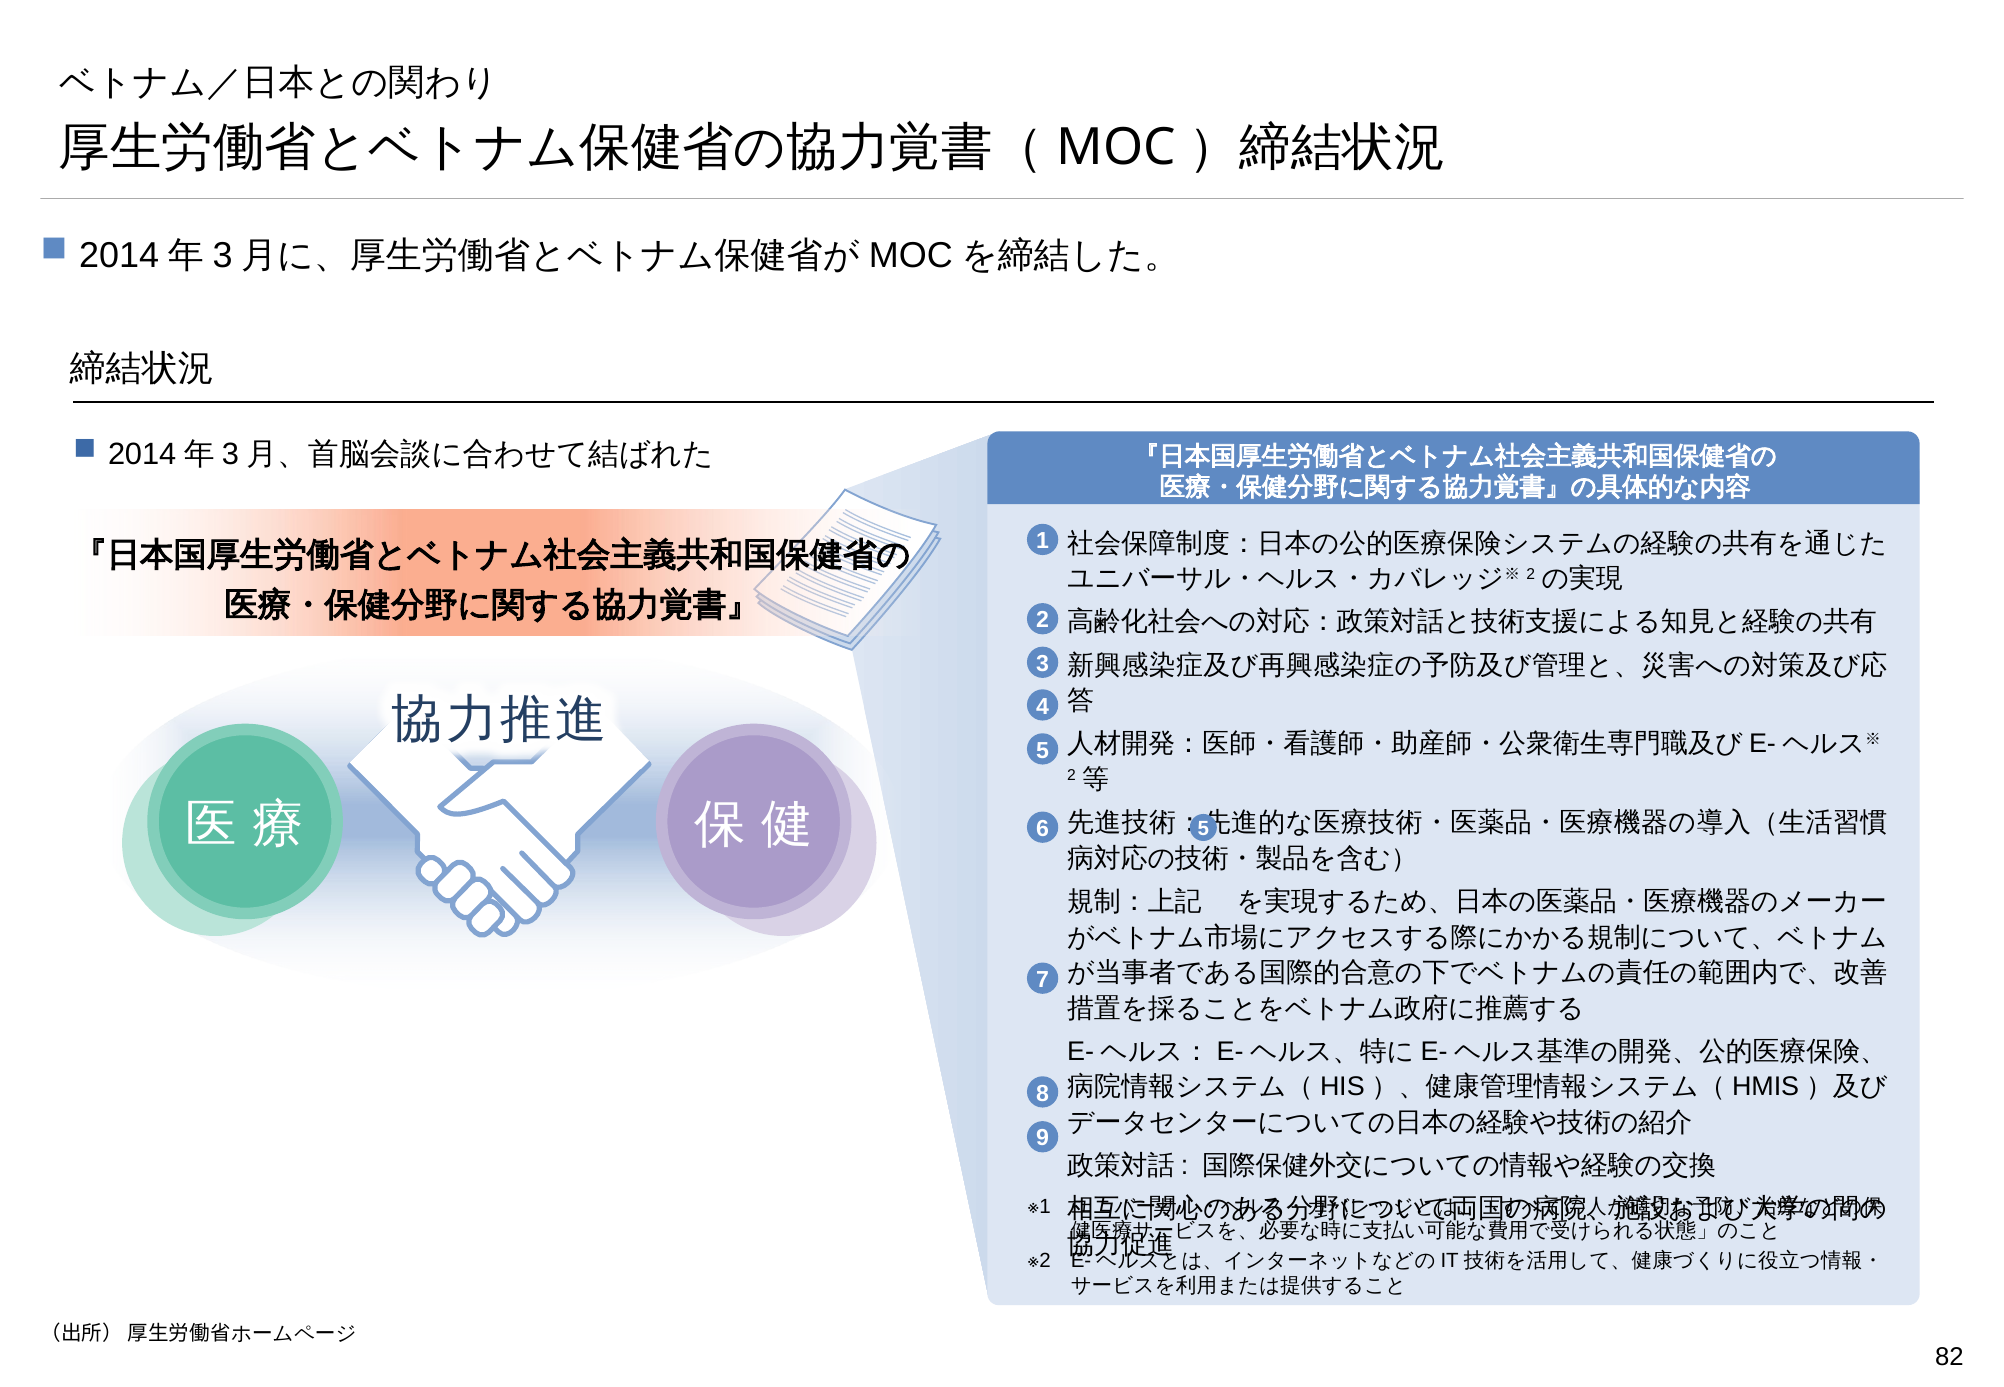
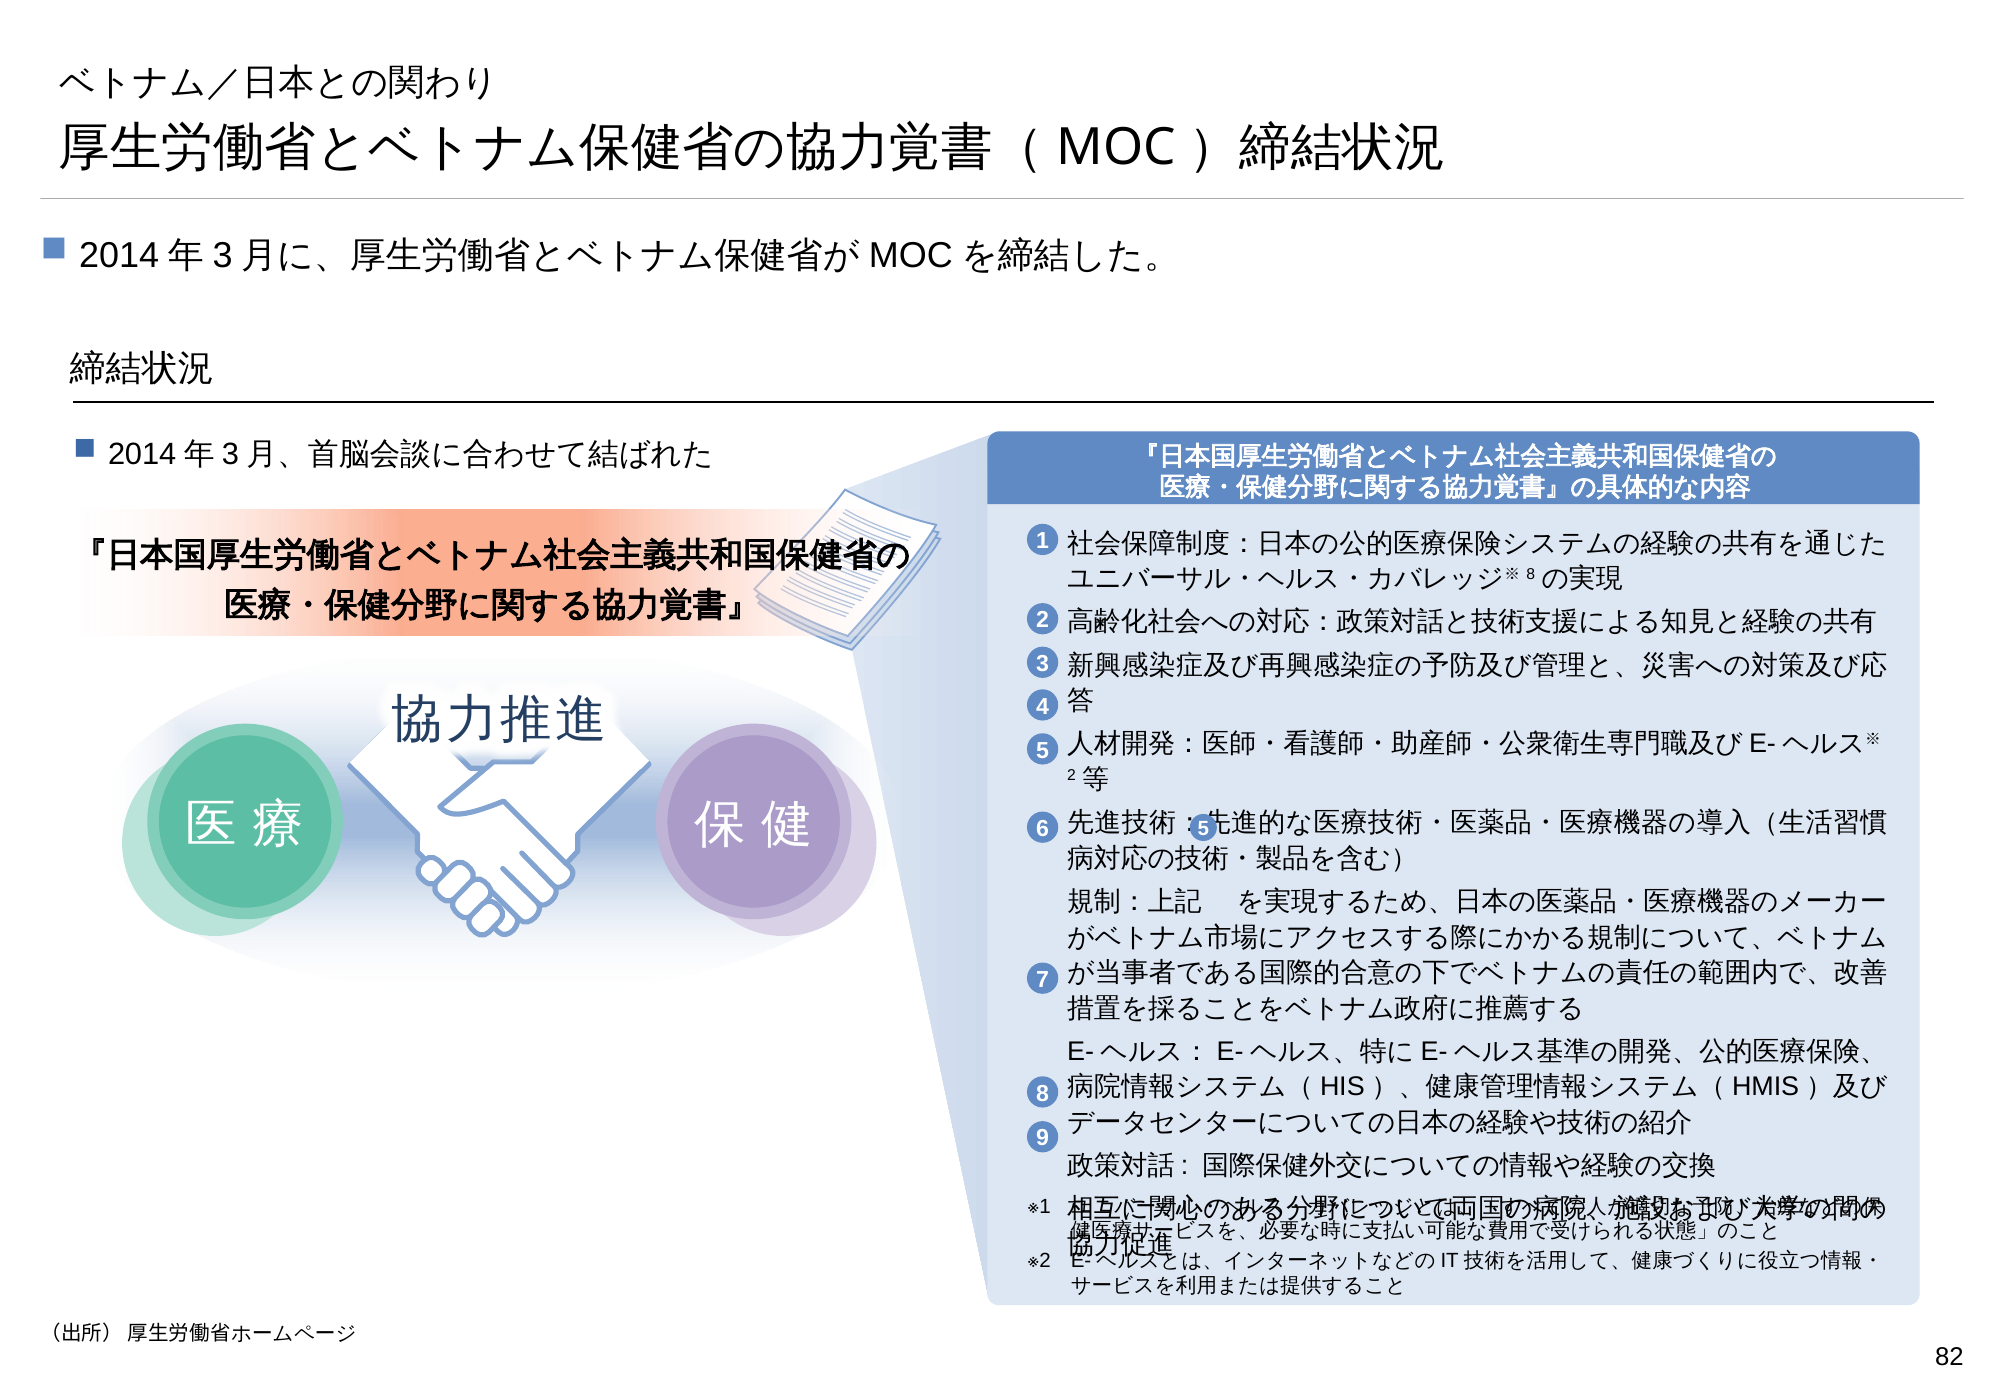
2 at (1531, 575): 2 -> 8
